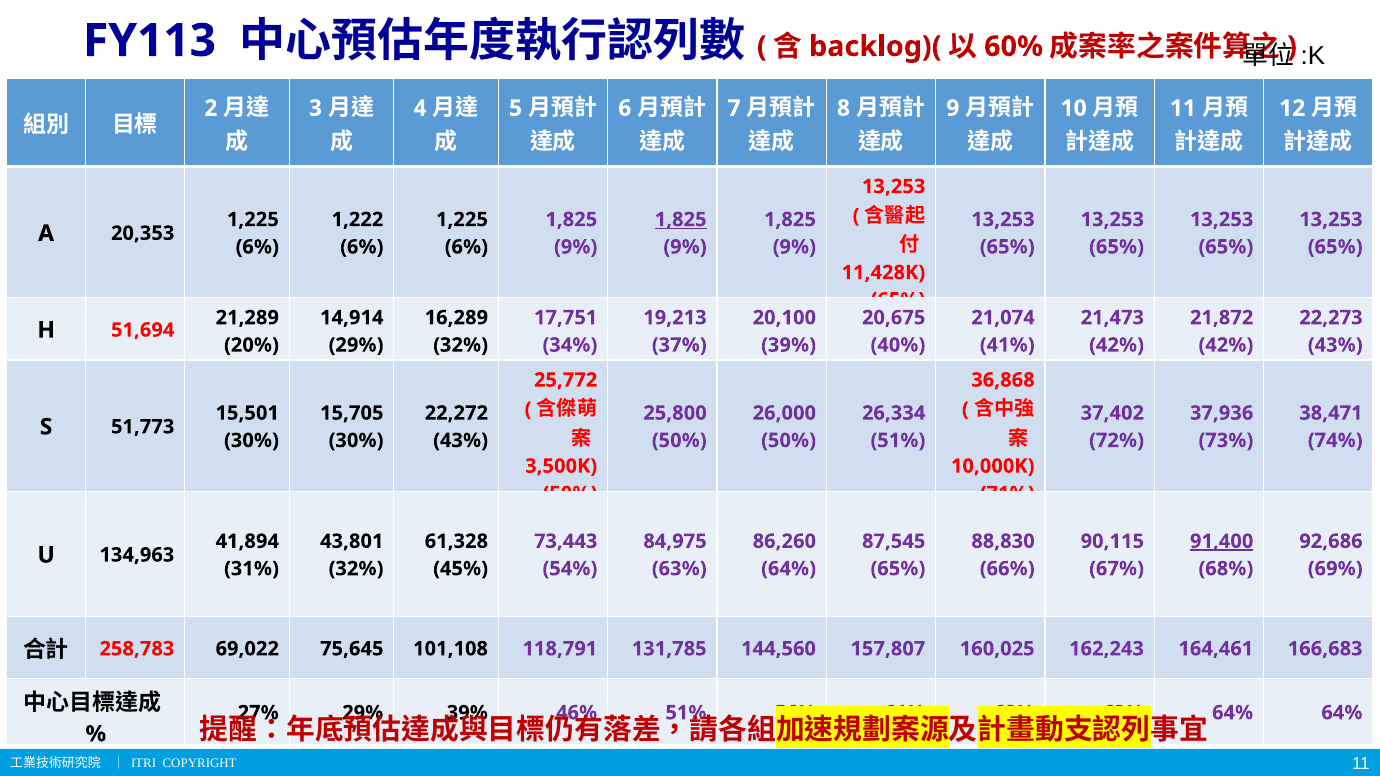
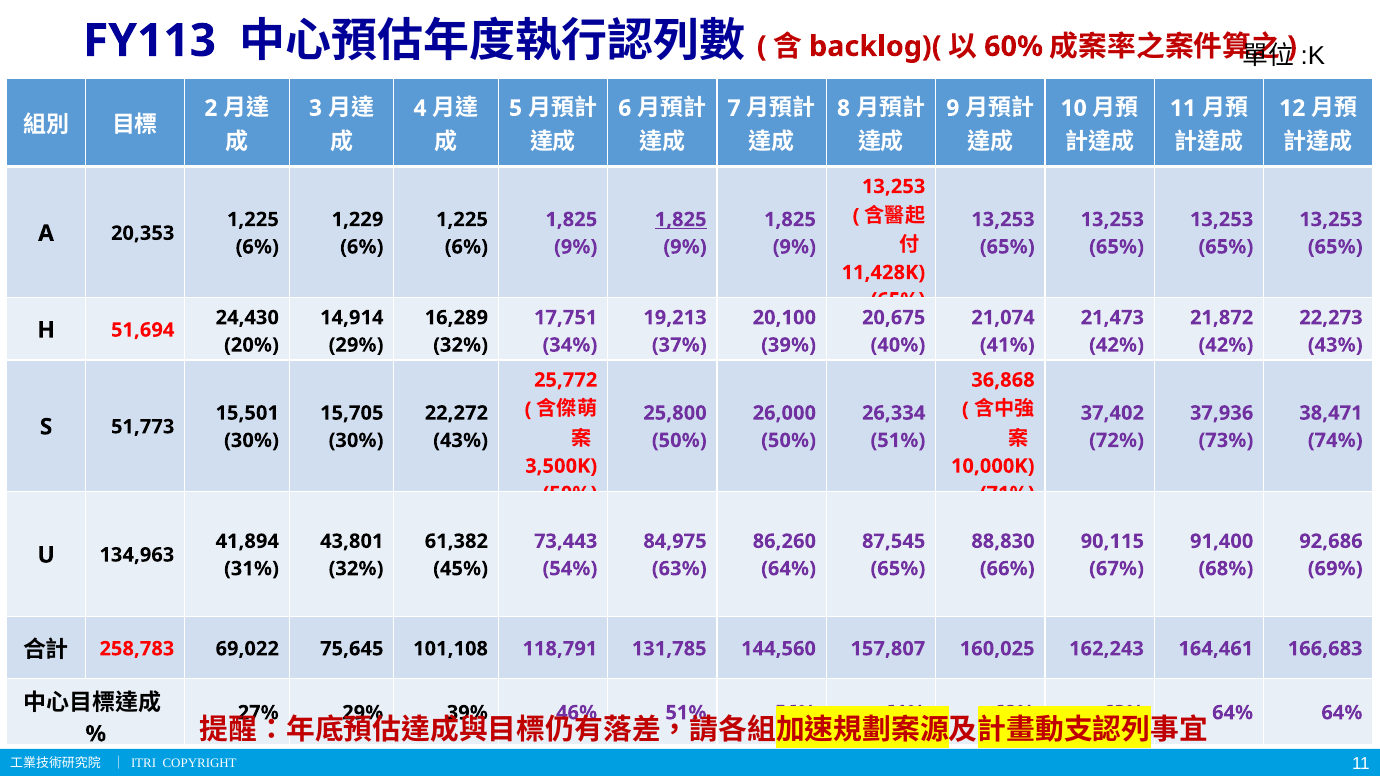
1,222: 1,222 -> 1,229
21,289: 21,289 -> 24,430
61,328: 61,328 -> 61,382
91,400 underline: present -> none
